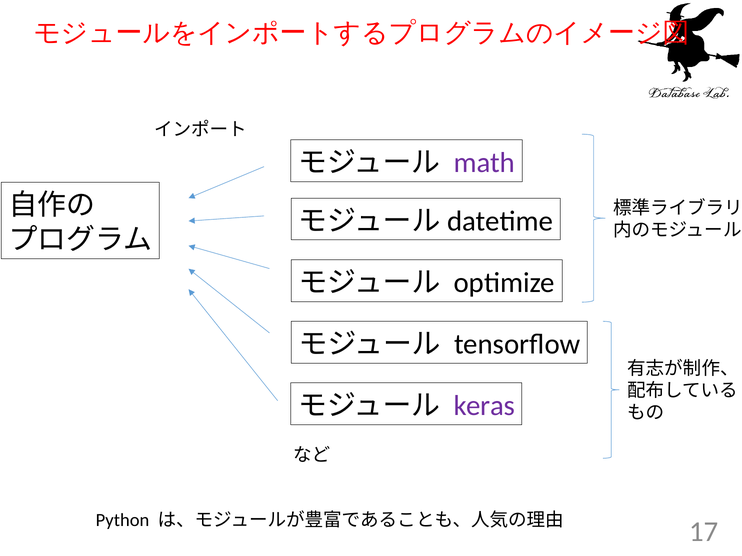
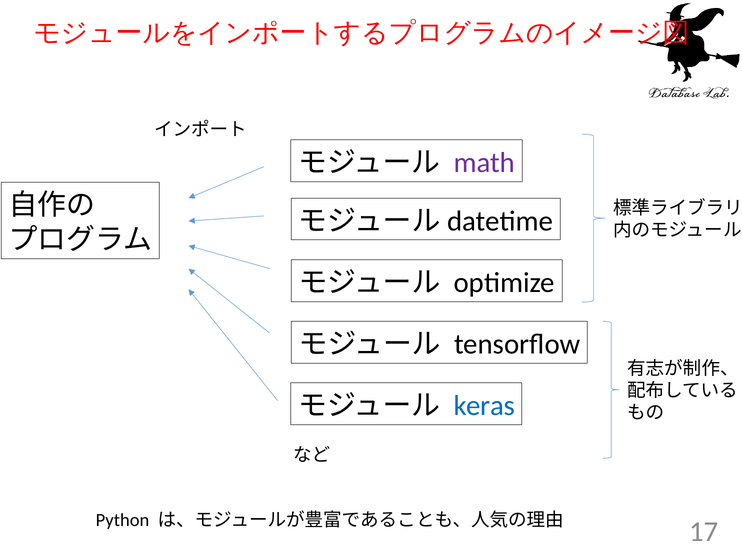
keras colour: purple -> blue
